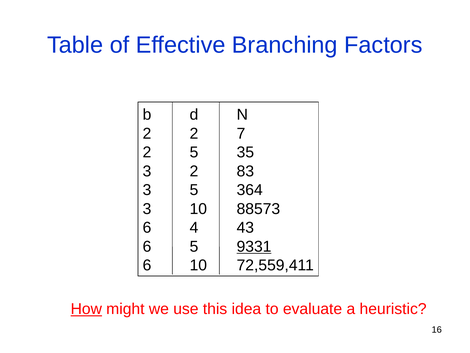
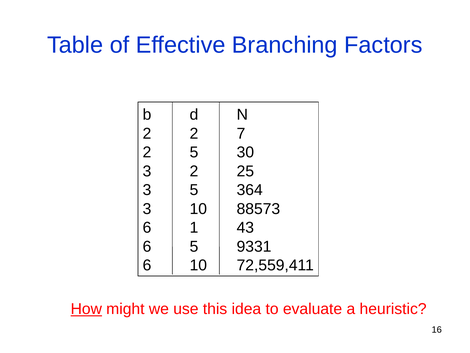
35: 35 -> 30
83: 83 -> 25
4: 4 -> 1
9331 underline: present -> none
